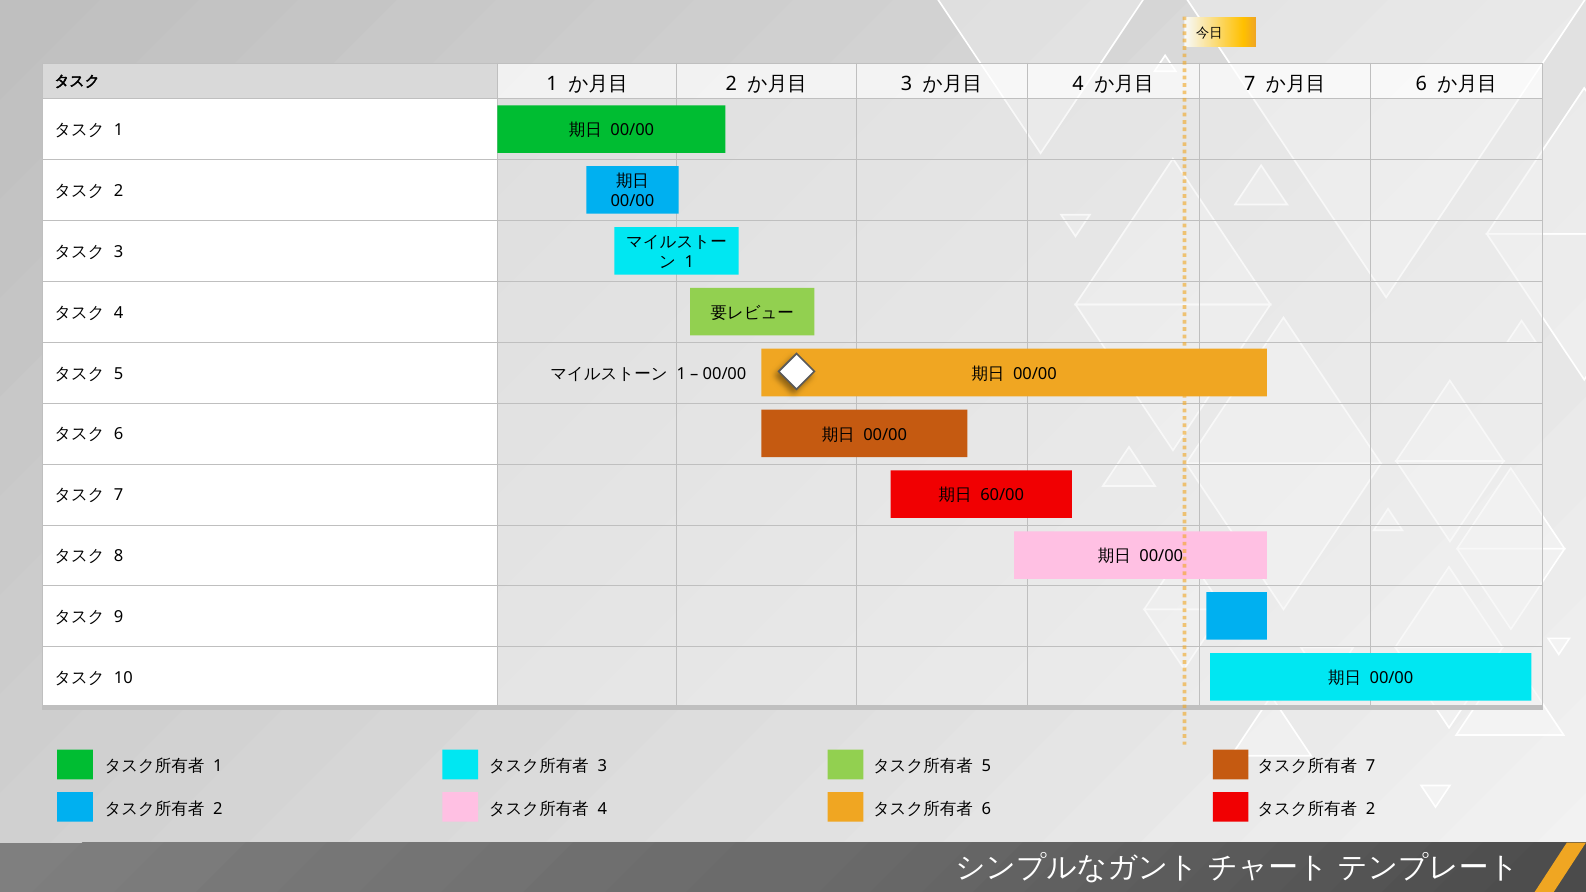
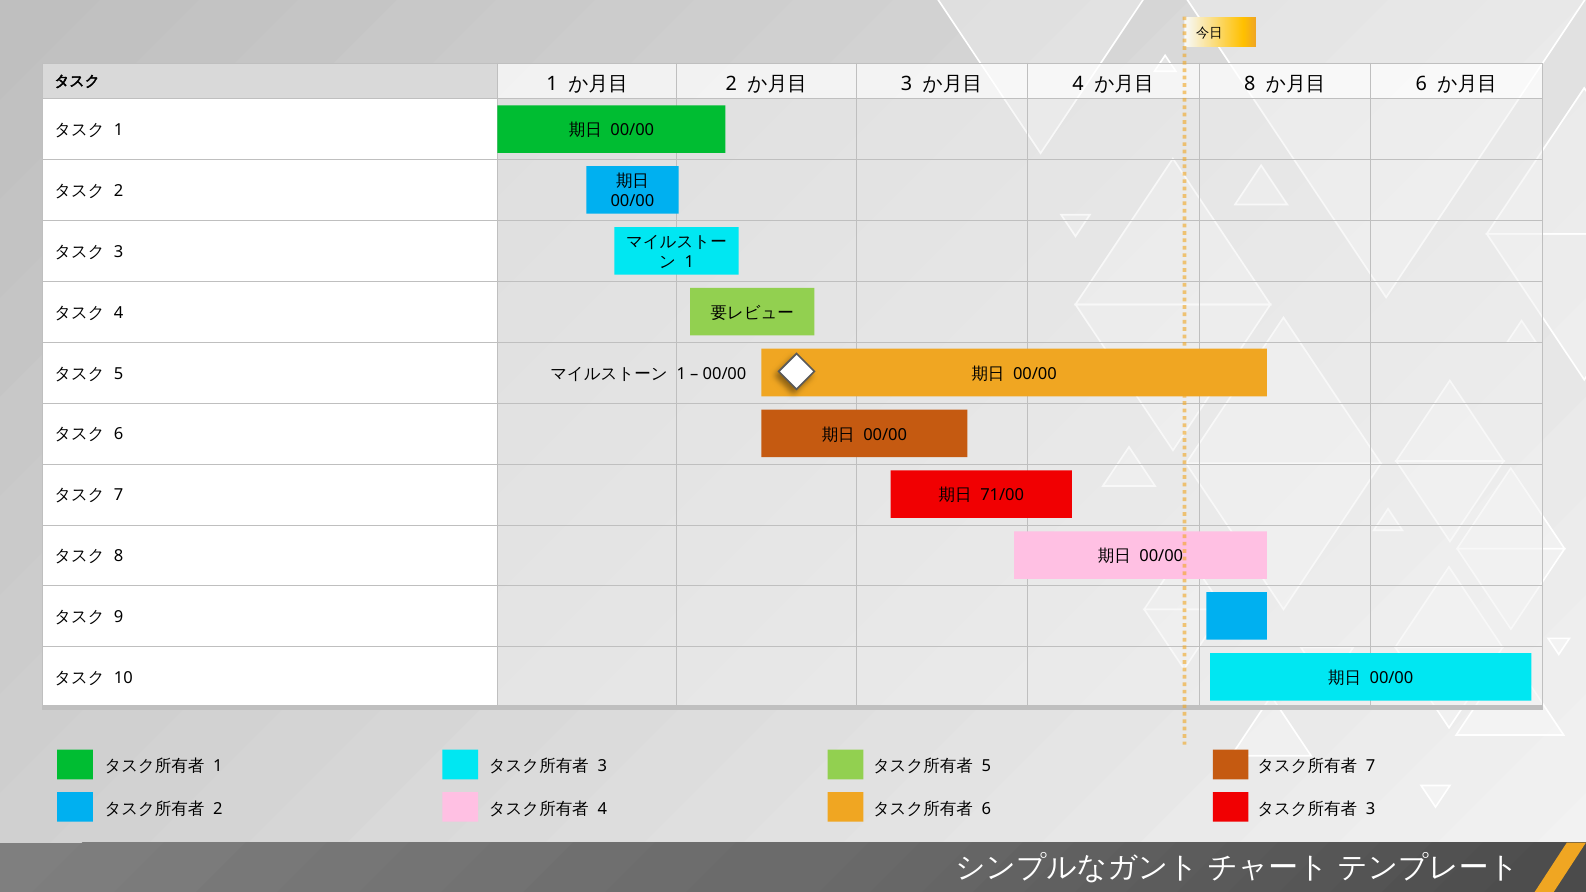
7 at (1250, 84): 7 -> 8
60/00: 60/00 -> 71/00
2 at (1371, 809): 2 -> 3
